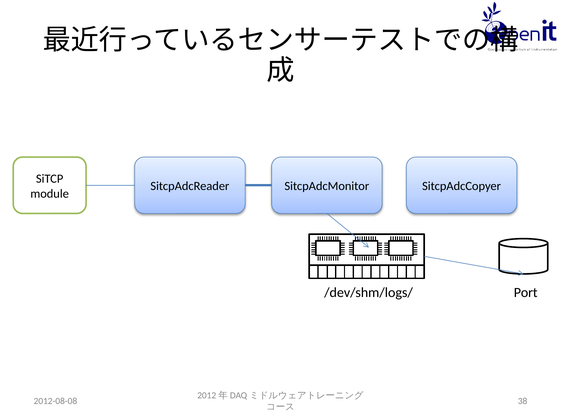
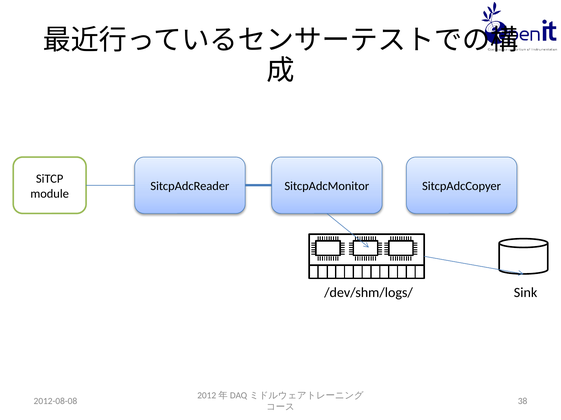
Port: Port -> Sink
